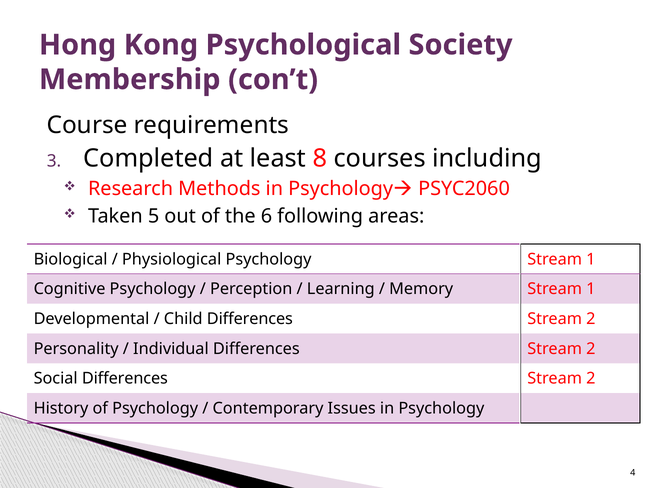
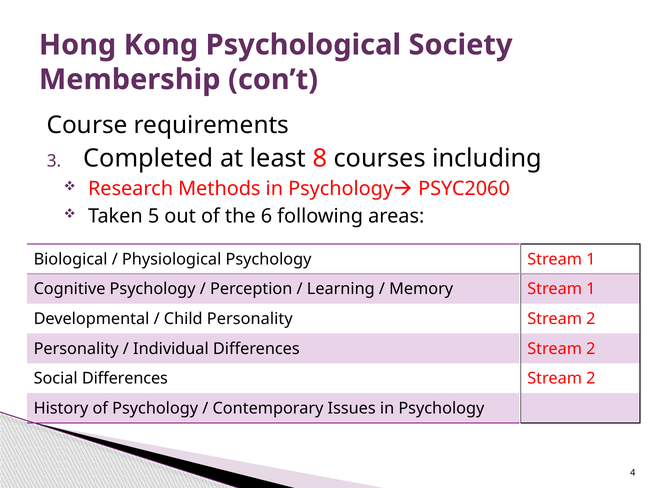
Child Differences: Differences -> Personality
